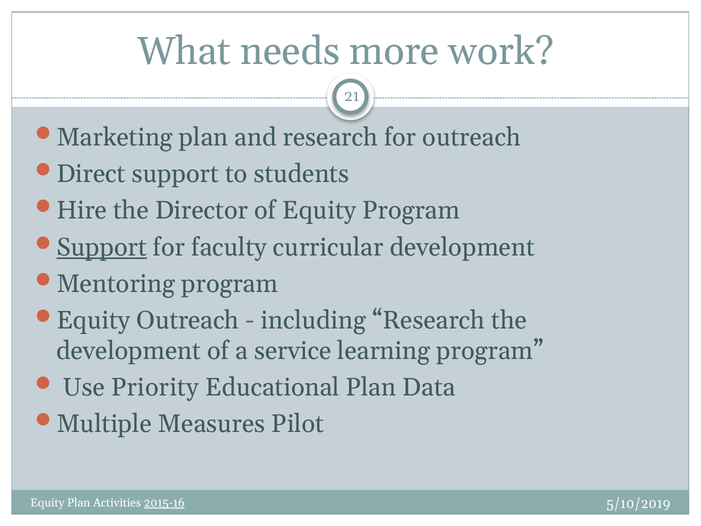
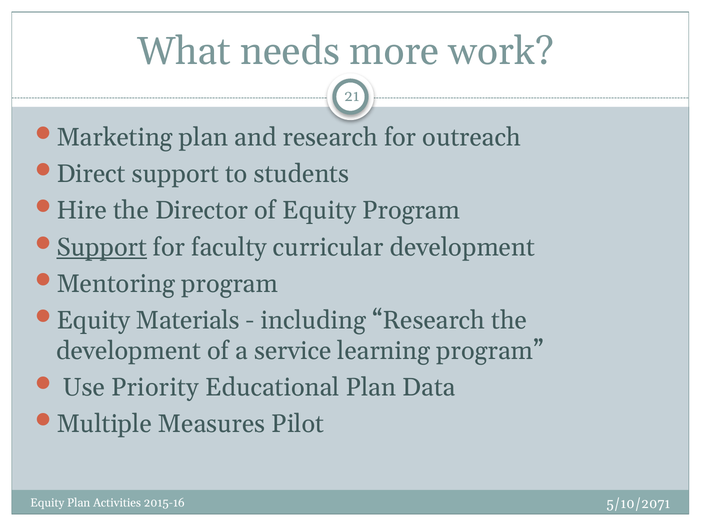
Equity Outreach: Outreach -> Materials
2015-16 underline: present -> none
5/10/2019: 5/10/2019 -> 5/10/2071
